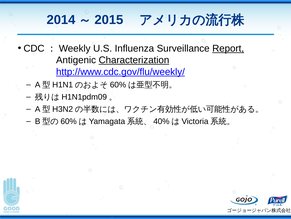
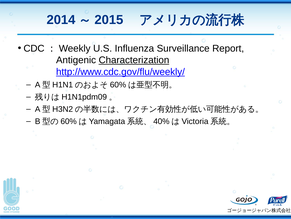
Report underline: present -> none
